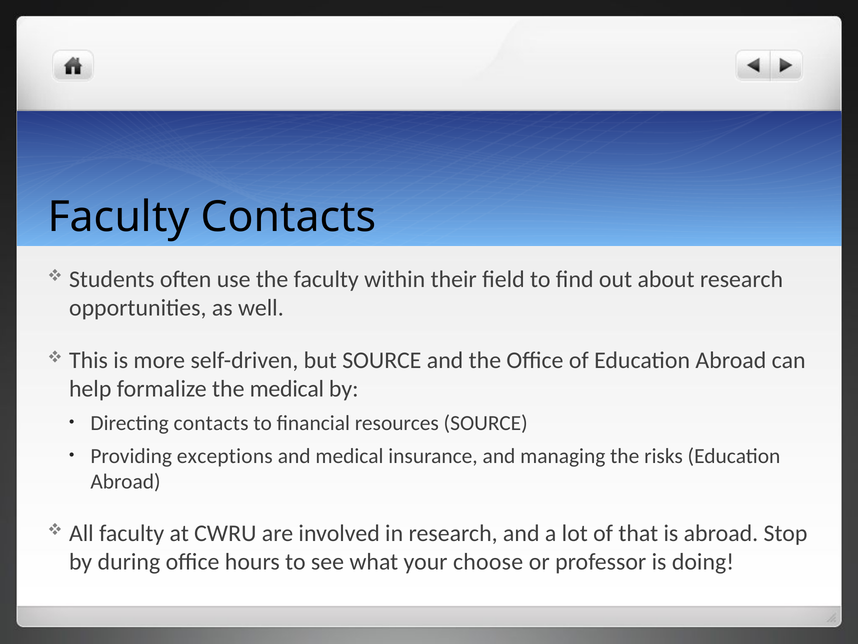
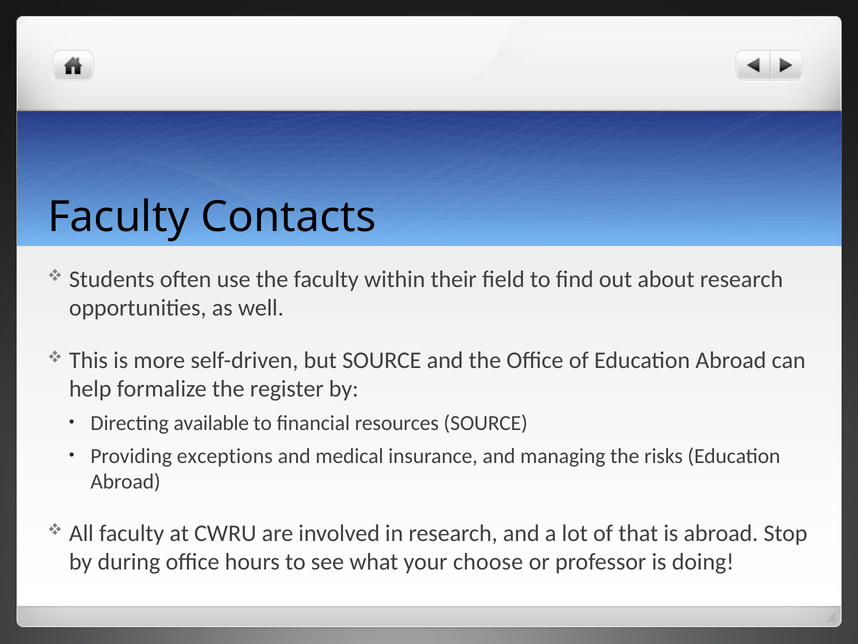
the medical: medical -> register
Directing contacts: contacts -> available
